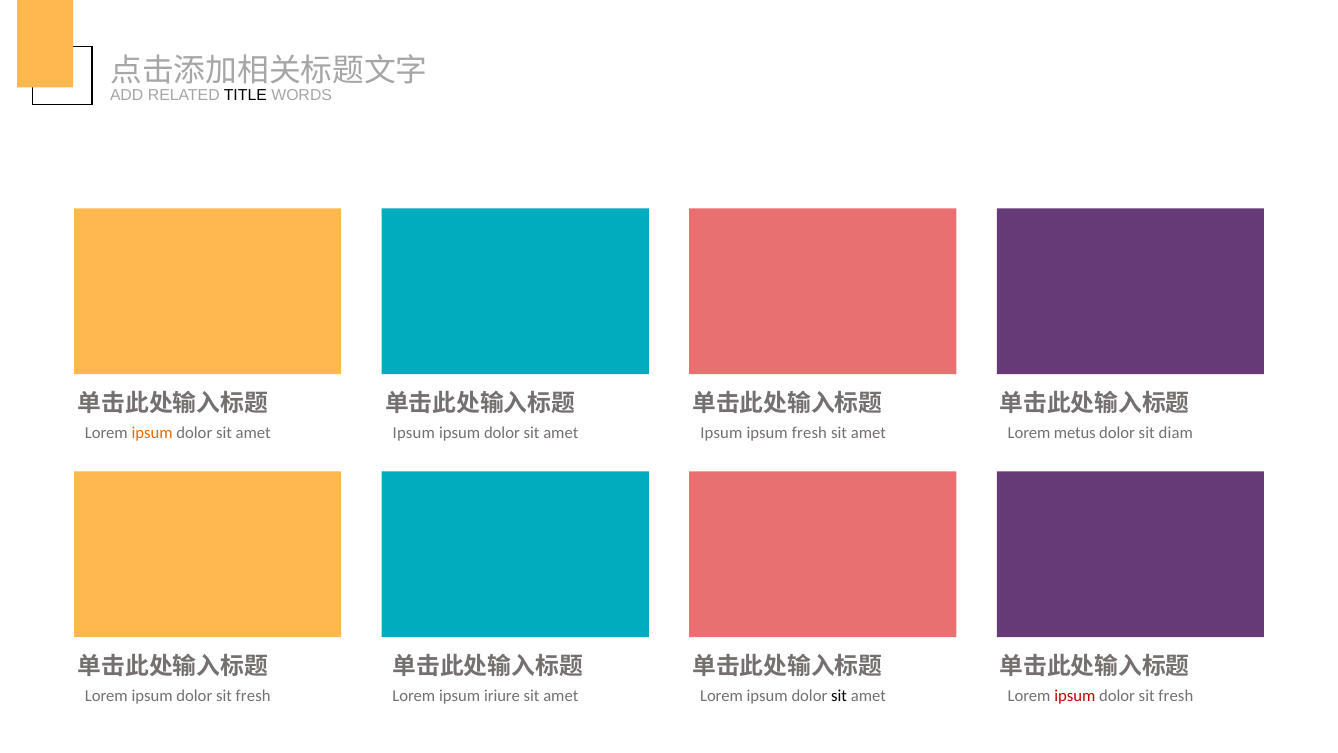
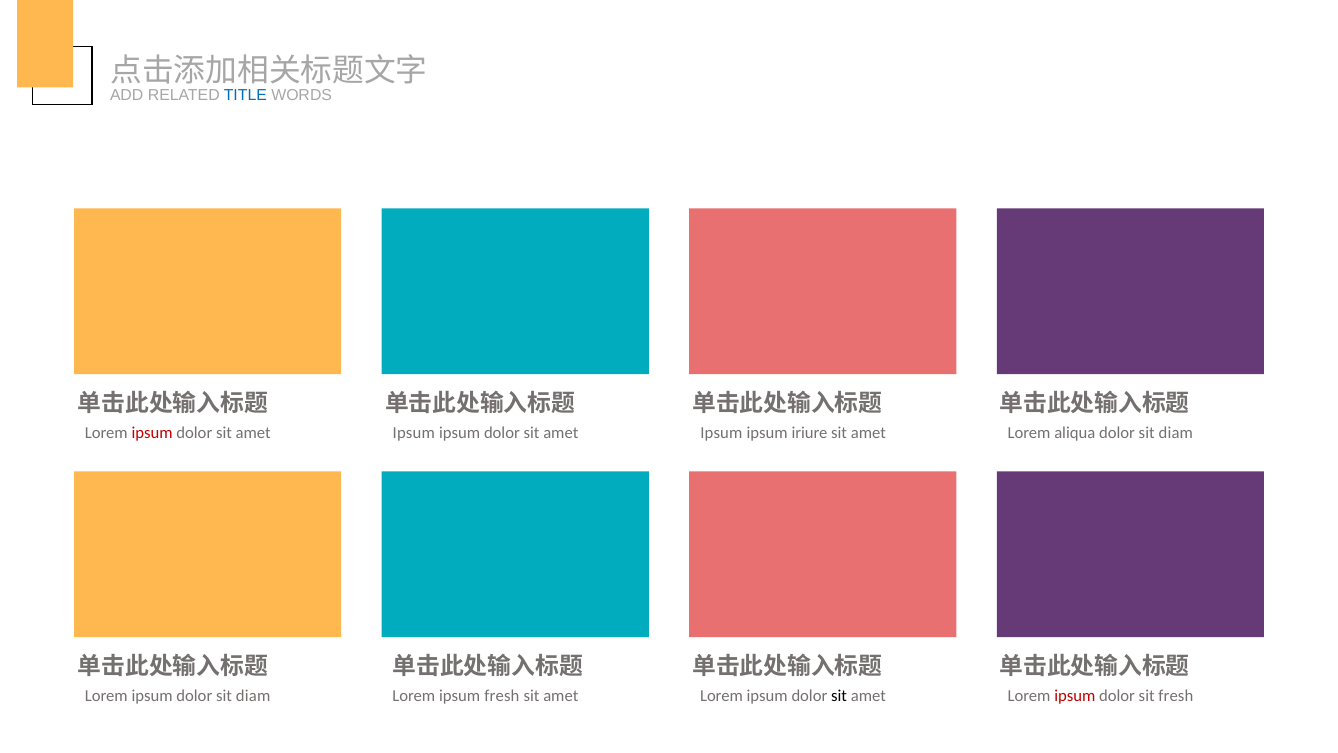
TITLE colour: black -> blue
ipsum at (152, 433) colour: orange -> red
ipsum fresh: fresh -> iriure
metus: metus -> aliqua
fresh at (253, 696): fresh -> diam
ipsum iriure: iriure -> fresh
